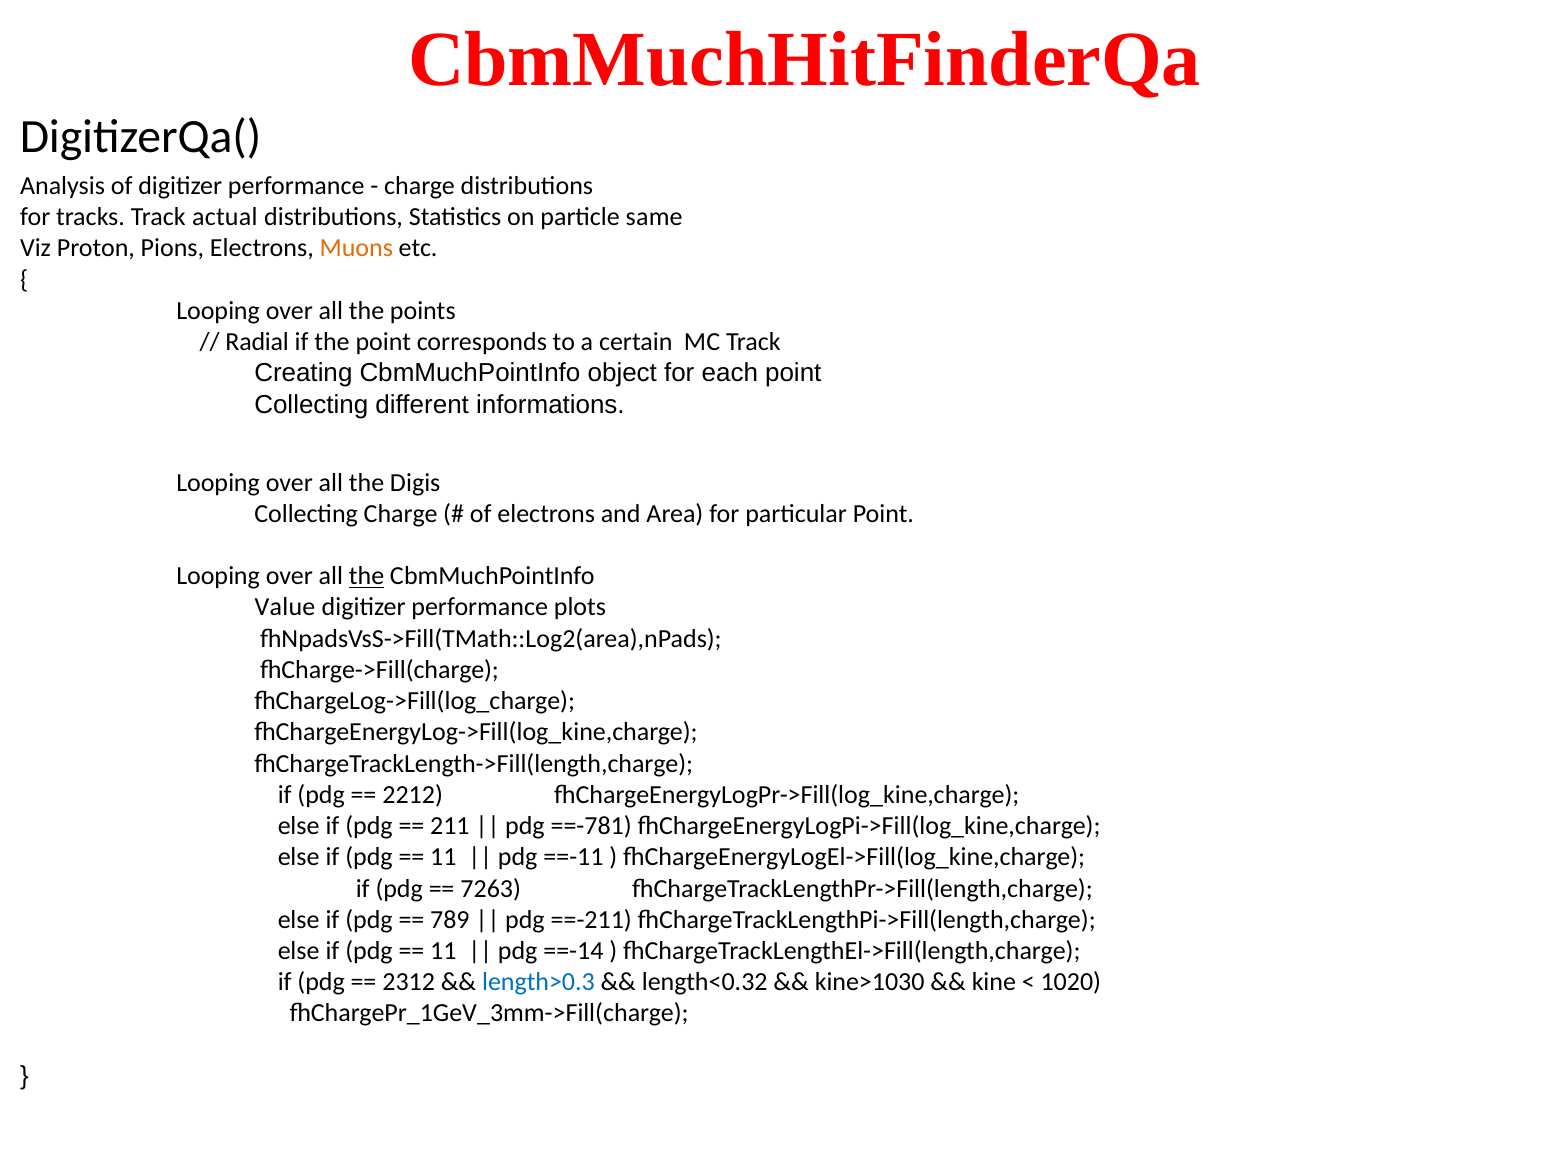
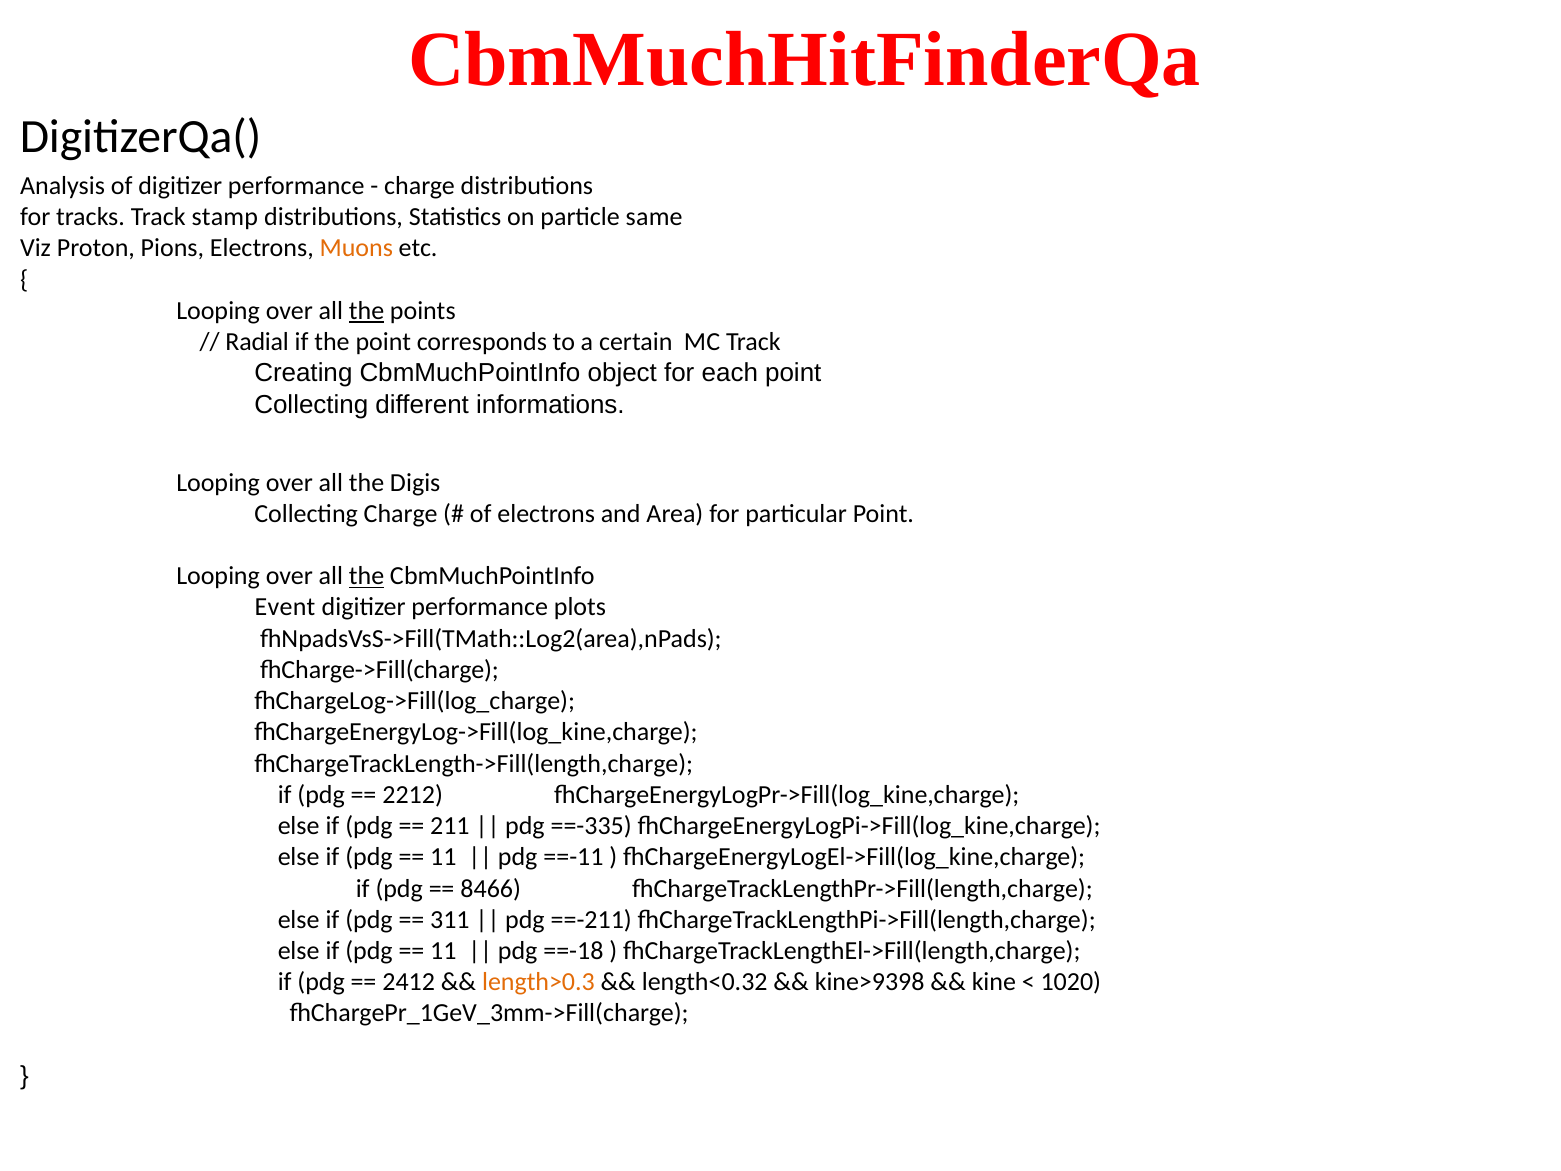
actual: actual -> stamp
the at (367, 311) underline: none -> present
Value: Value -> Event
==-781: ==-781 -> ==-335
7263: 7263 -> 8466
789: 789 -> 311
==-14: ==-14 -> ==-18
2312: 2312 -> 2412
length>0.3 colour: blue -> orange
kine>1030: kine>1030 -> kine>9398
